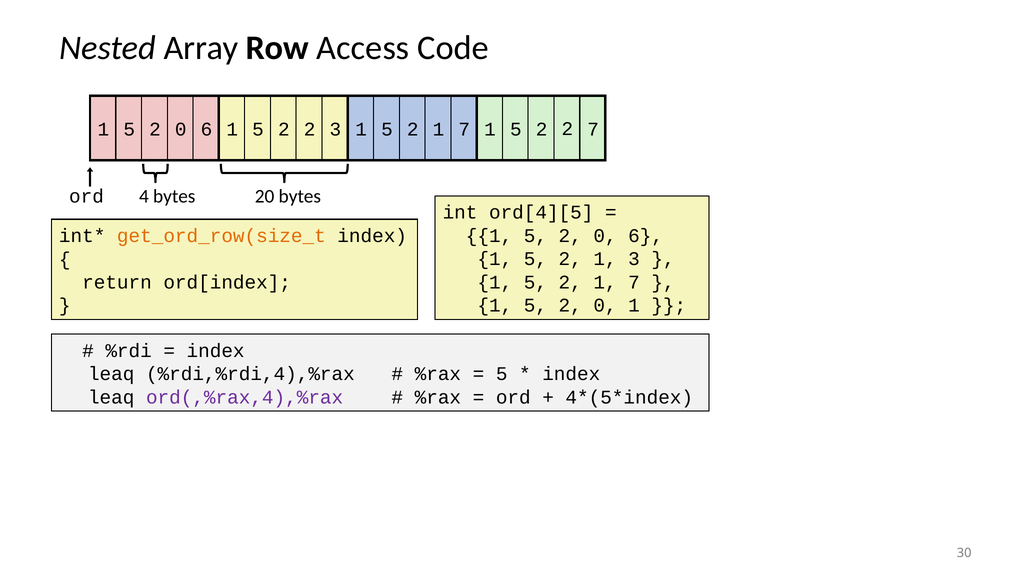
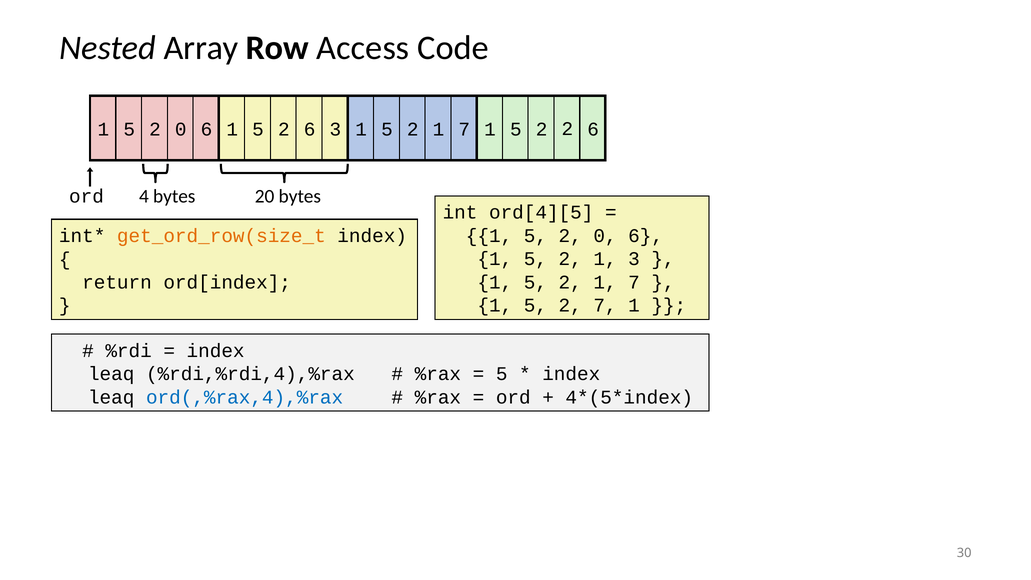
2 at (310, 129): 2 -> 6
2 2 7: 7 -> 6
0 at (605, 305): 0 -> 7
ord(,%rax,4),%rax colour: purple -> blue
